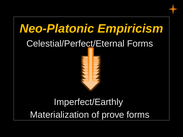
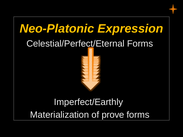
Empiricism: Empiricism -> Expression
